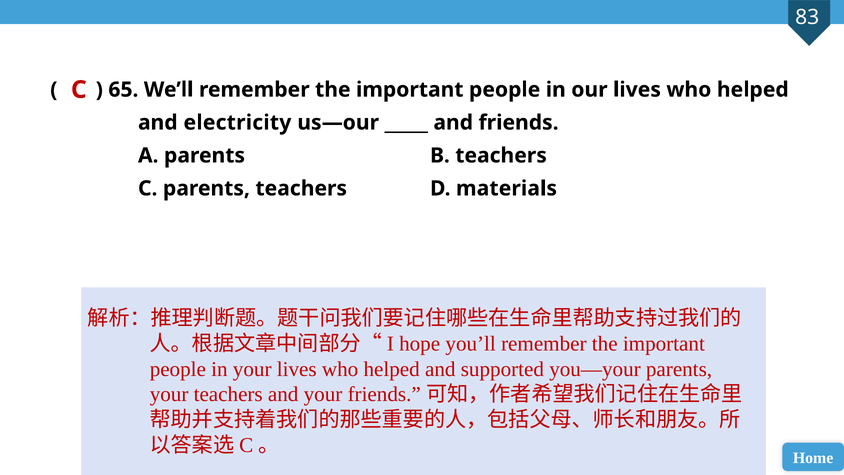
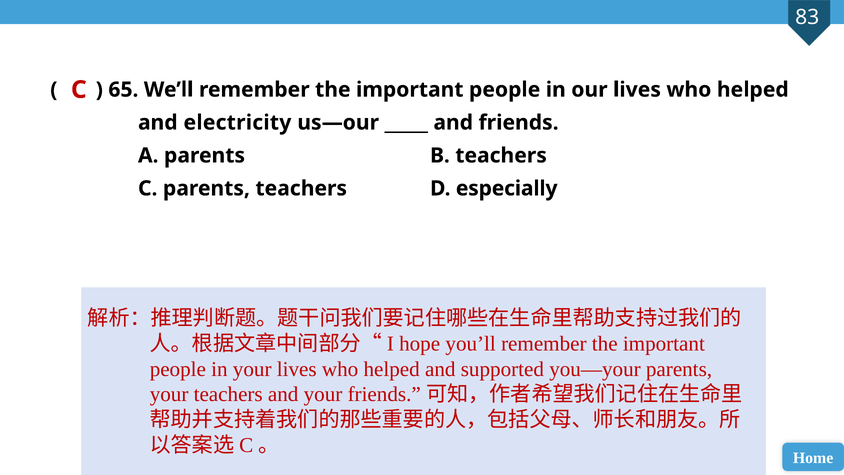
materials: materials -> especially
